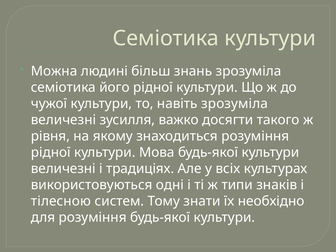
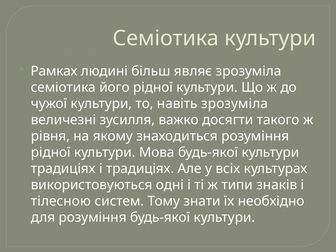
Можна: Можна -> Рамках
знань: знань -> являє
величезні at (63, 169): величезні -> традиціях
